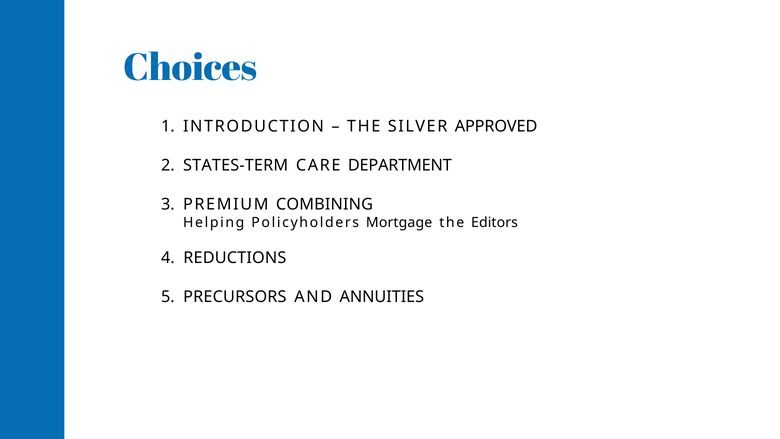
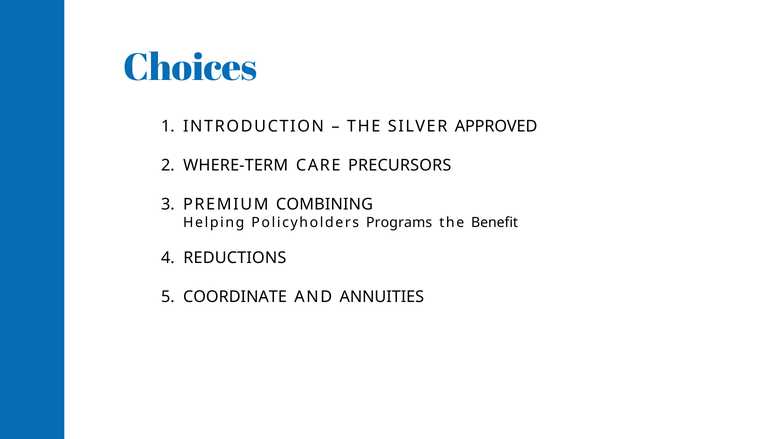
STATES-TERM: STATES-TERM -> WHERE-TERM
DEPARTMENT: DEPARTMENT -> PRECURSORS
Mortgage: Mortgage -> Programs
Editors: Editors -> Benefit
PRECURSORS: PRECURSORS -> COORDINATE
